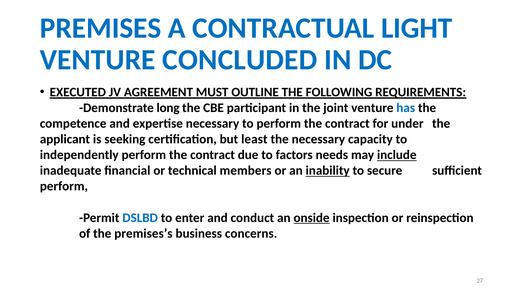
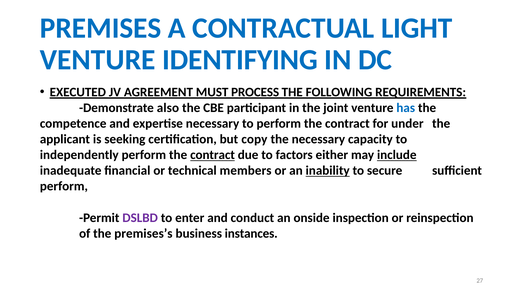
CONCLUDED: CONCLUDED -> IDENTIFYING
OUTLINE: OUTLINE -> PROCESS
long: long -> also
least: least -> copy
contract at (213, 155) underline: none -> present
needs: needs -> either
DSLBD colour: blue -> purple
onside underline: present -> none
concerns: concerns -> instances
